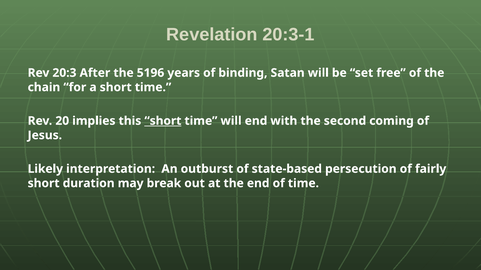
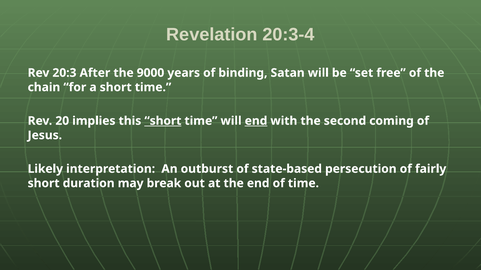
20:3-1: 20:3-1 -> 20:3-4
5196: 5196 -> 9000
end at (256, 121) underline: none -> present
